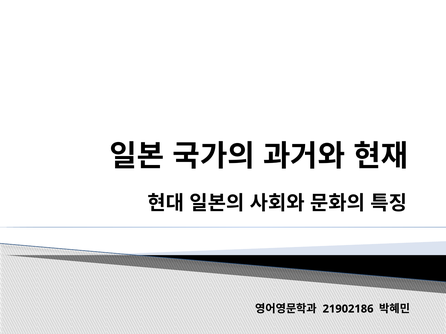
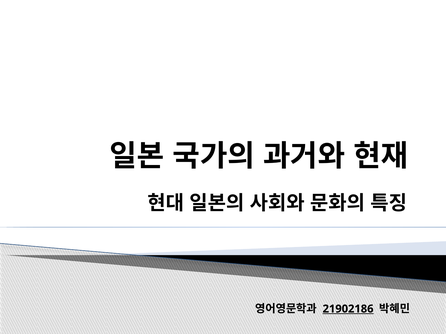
21902186 underline: none -> present
